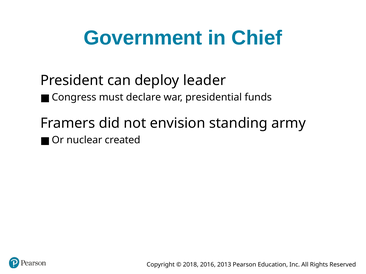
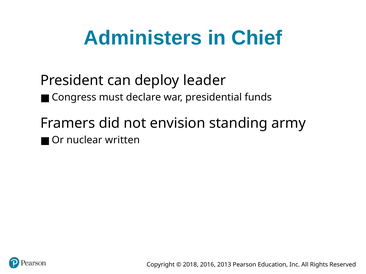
Government: Government -> Administers
created: created -> written
